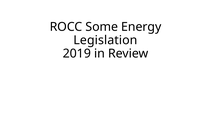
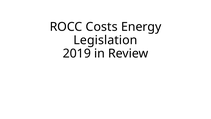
Some: Some -> Costs
